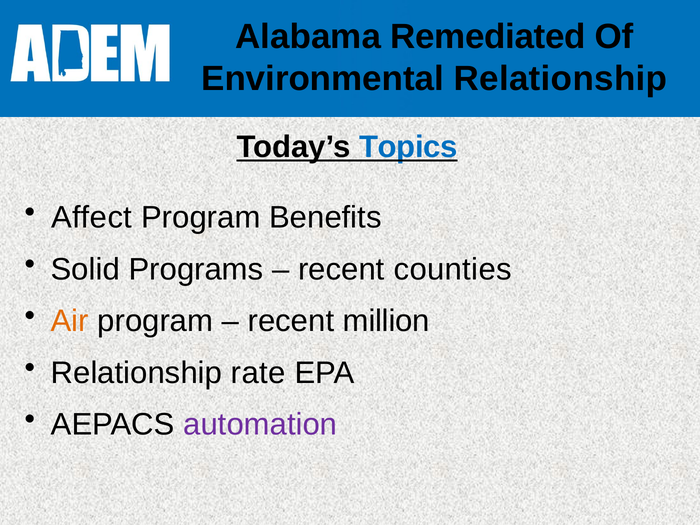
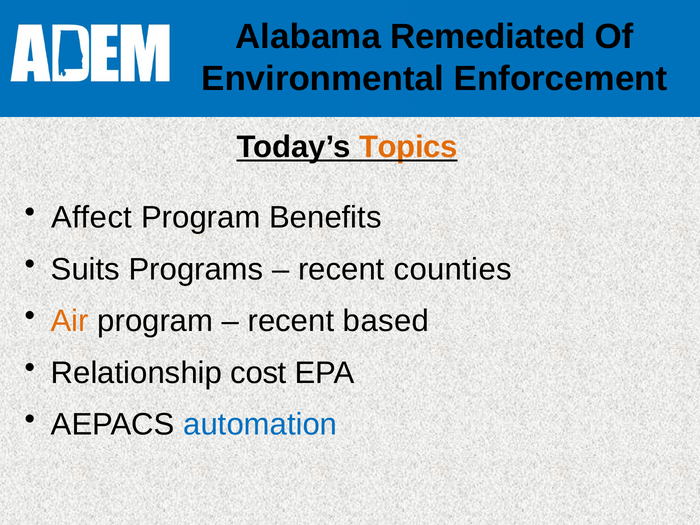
Environmental Relationship: Relationship -> Enforcement
Topics colour: blue -> orange
Solid: Solid -> Suits
million: million -> based
rate: rate -> cost
automation colour: purple -> blue
